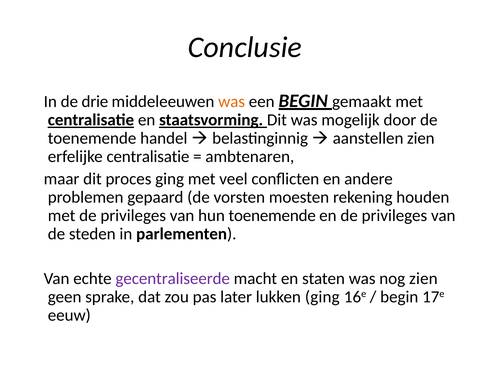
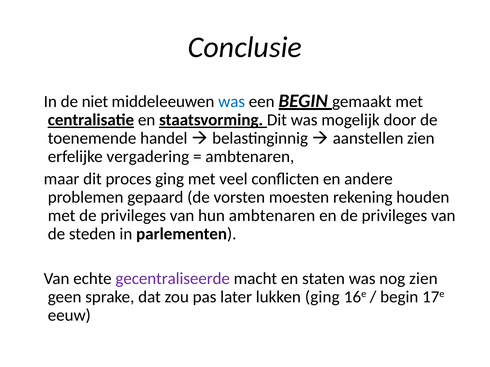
drie: drie -> niet
was at (232, 102) colour: orange -> blue
erfelijke centralisatie: centralisatie -> vergadering
hun toenemende: toenemende -> ambtenaren
